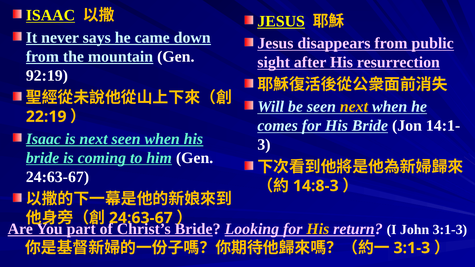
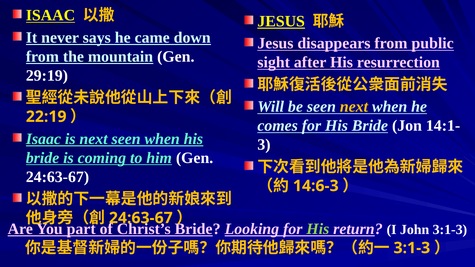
92:19: 92:19 -> 29:19
14:8-3: 14:8-3 -> 14:6-3
His at (318, 229) colour: yellow -> light green
